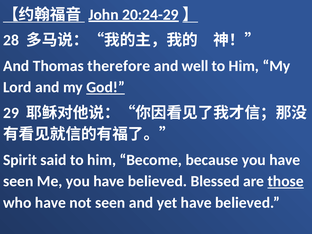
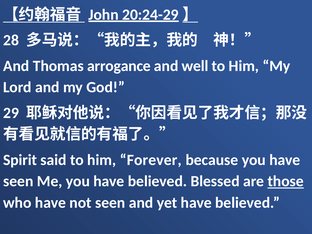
therefore: therefore -> arrogance
God underline: present -> none
Become: Become -> Forever
